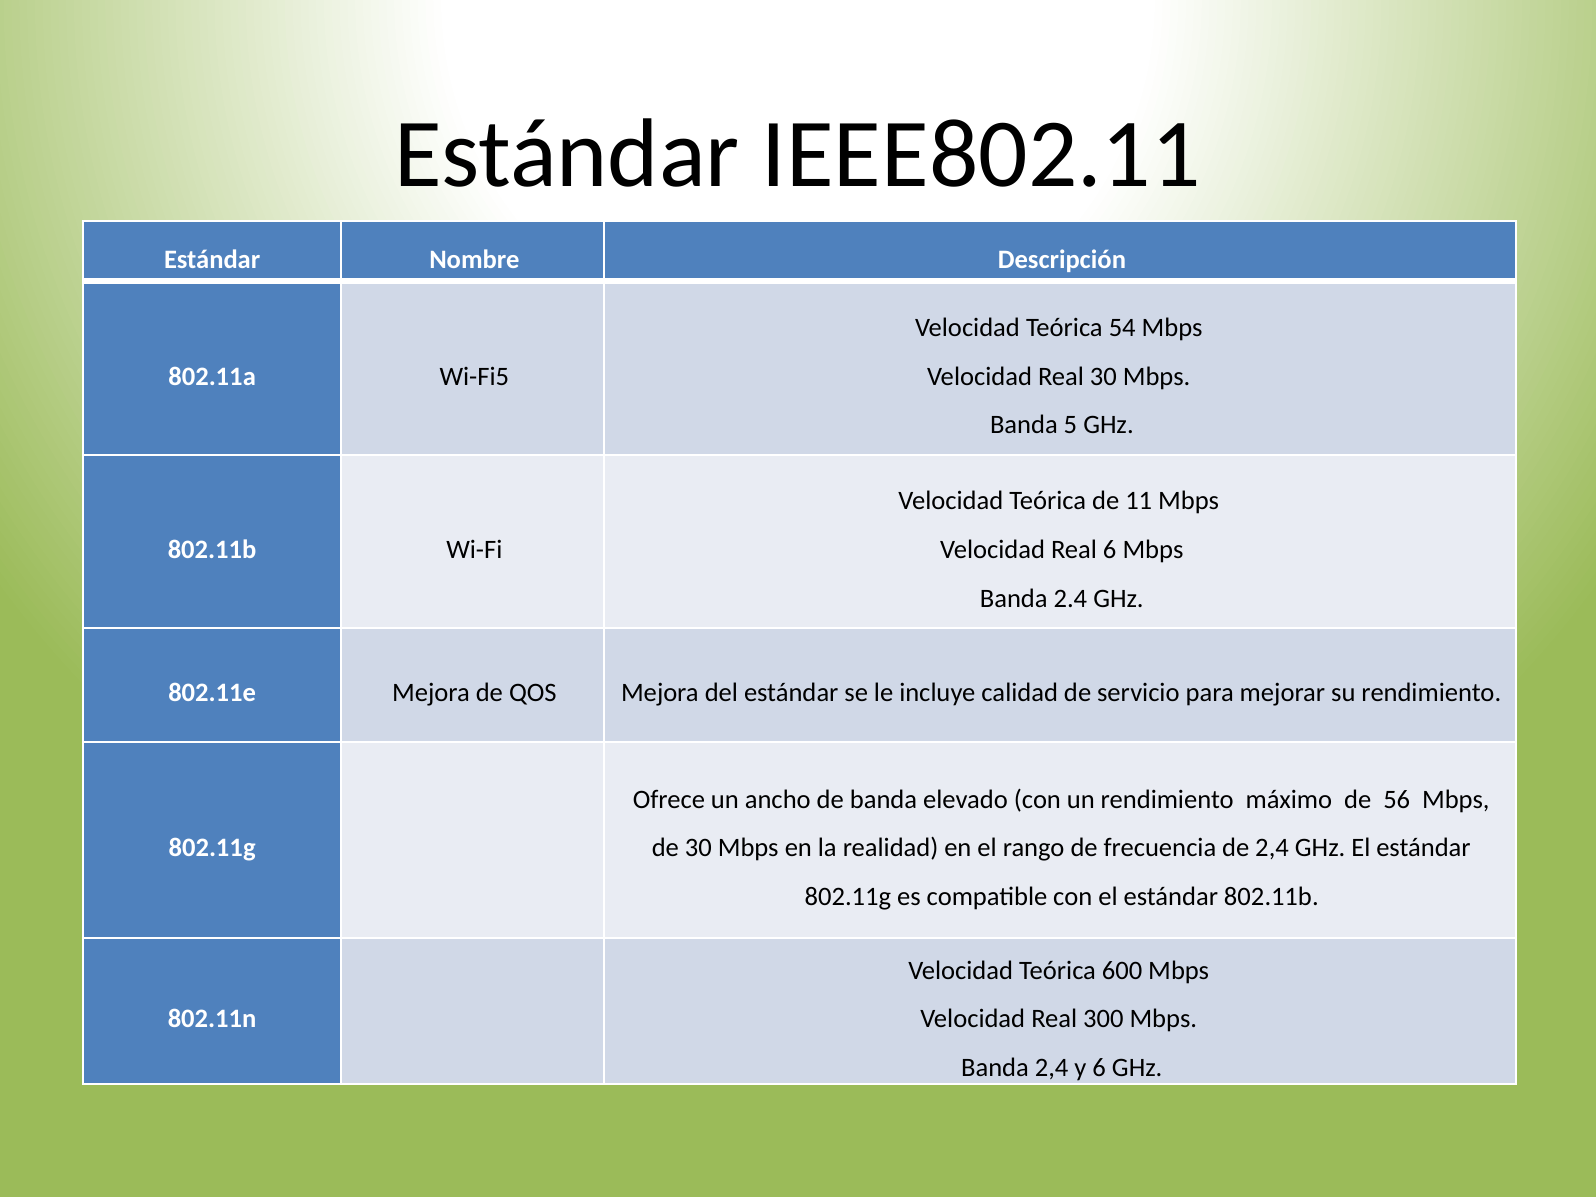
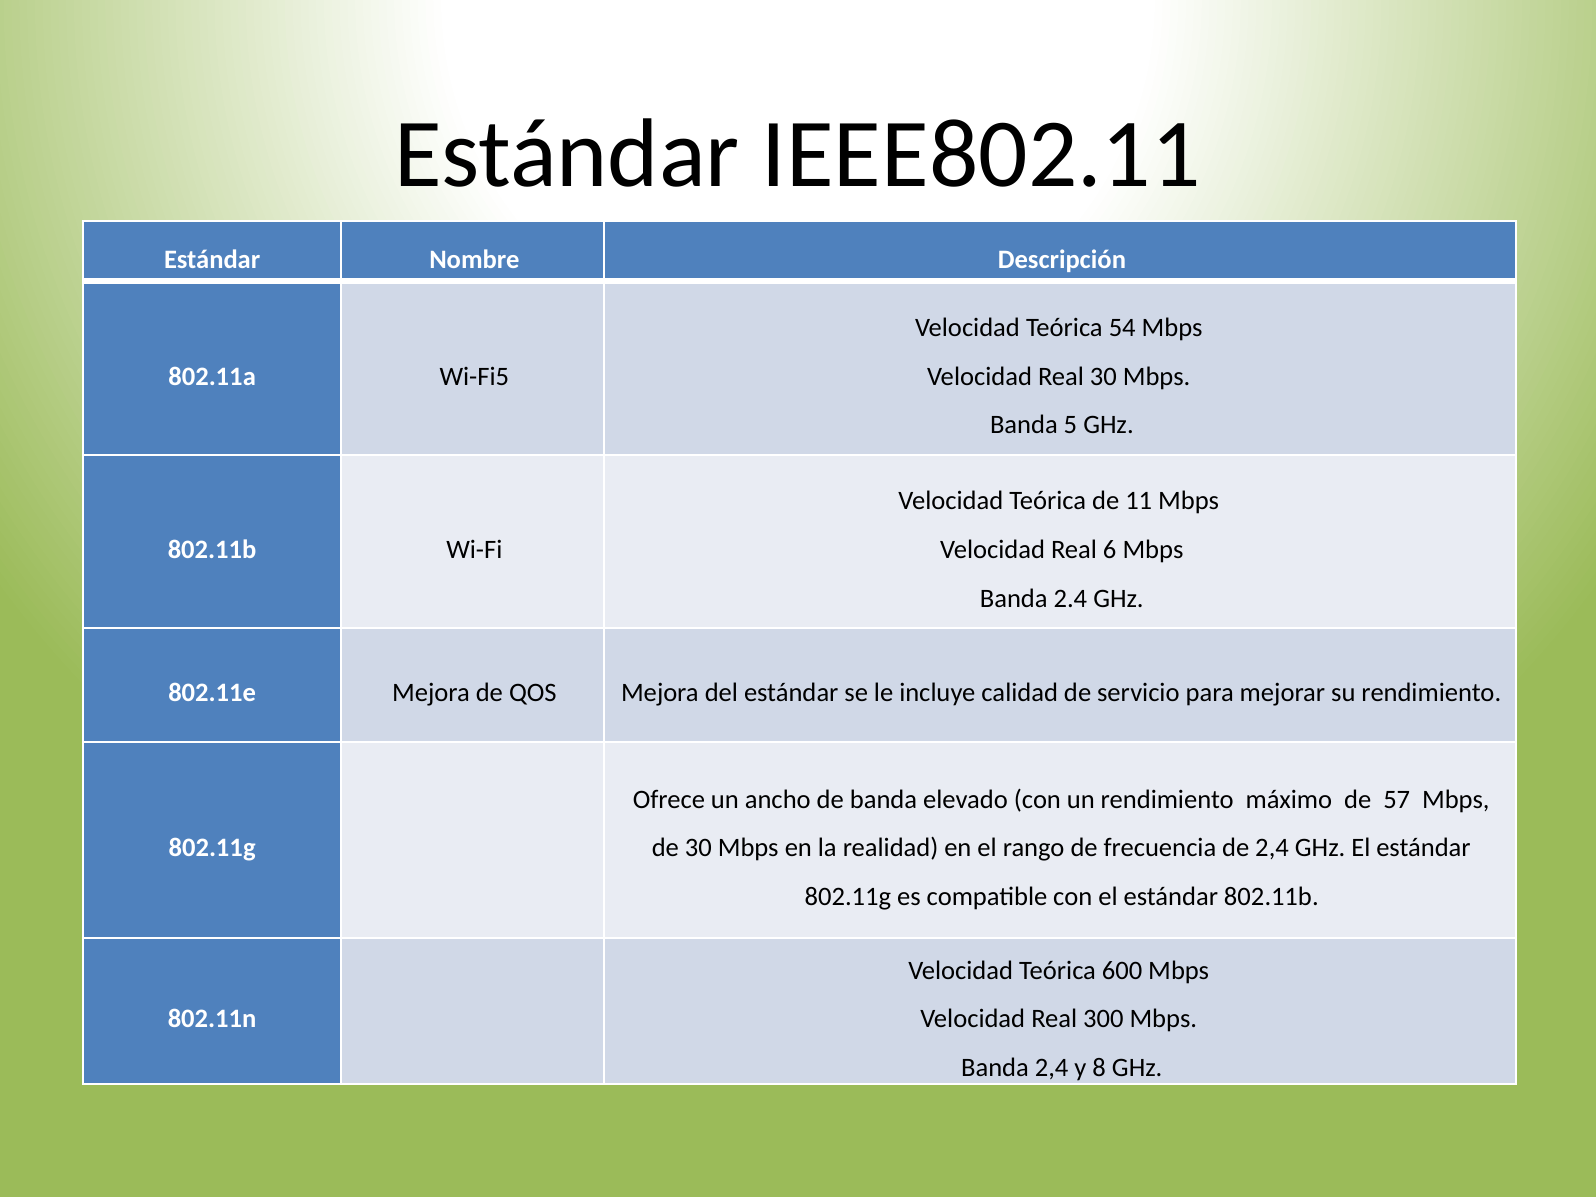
56: 56 -> 57
y 6: 6 -> 8
